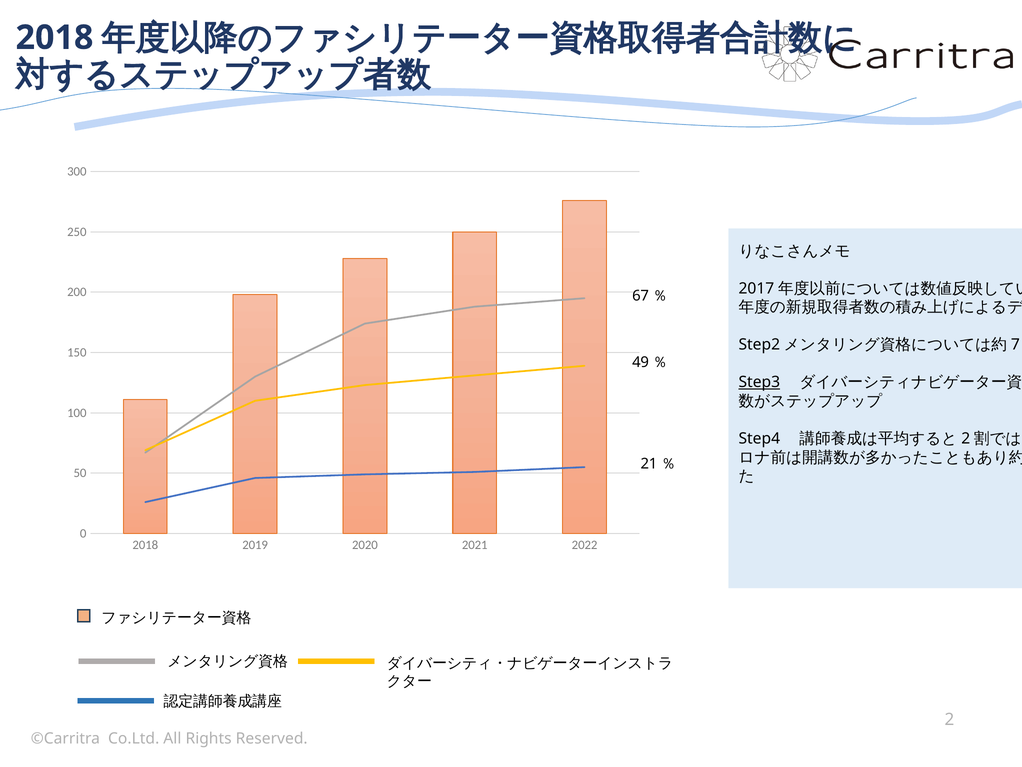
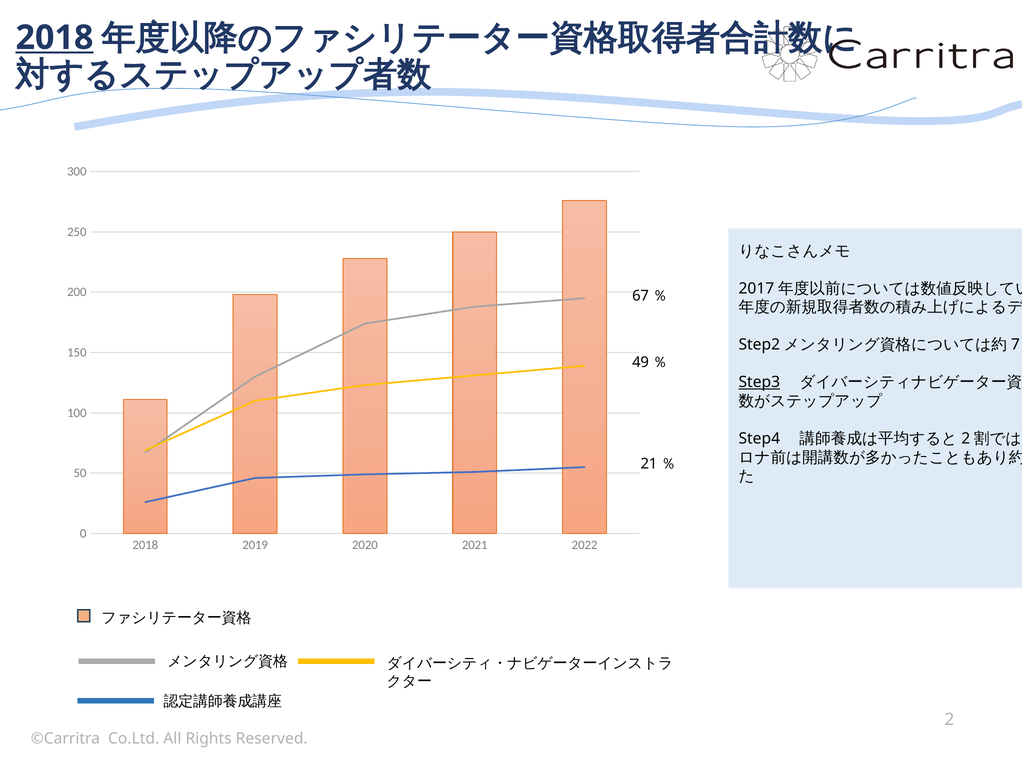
2018 at (54, 38) underline: none -> present
